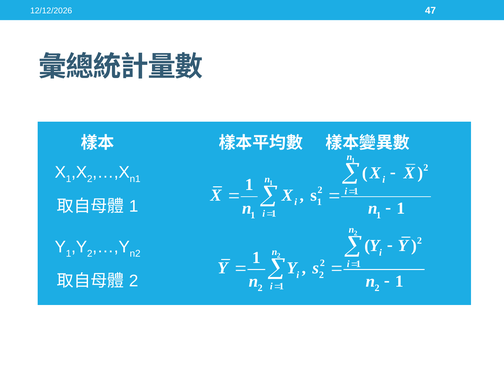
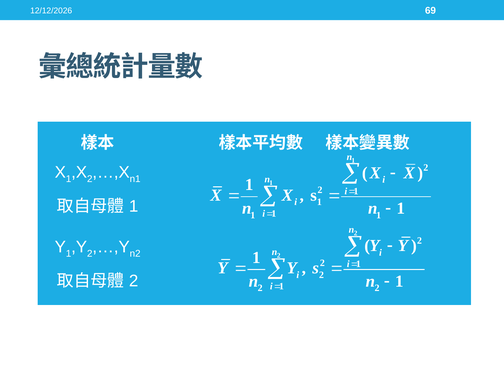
47: 47 -> 69
